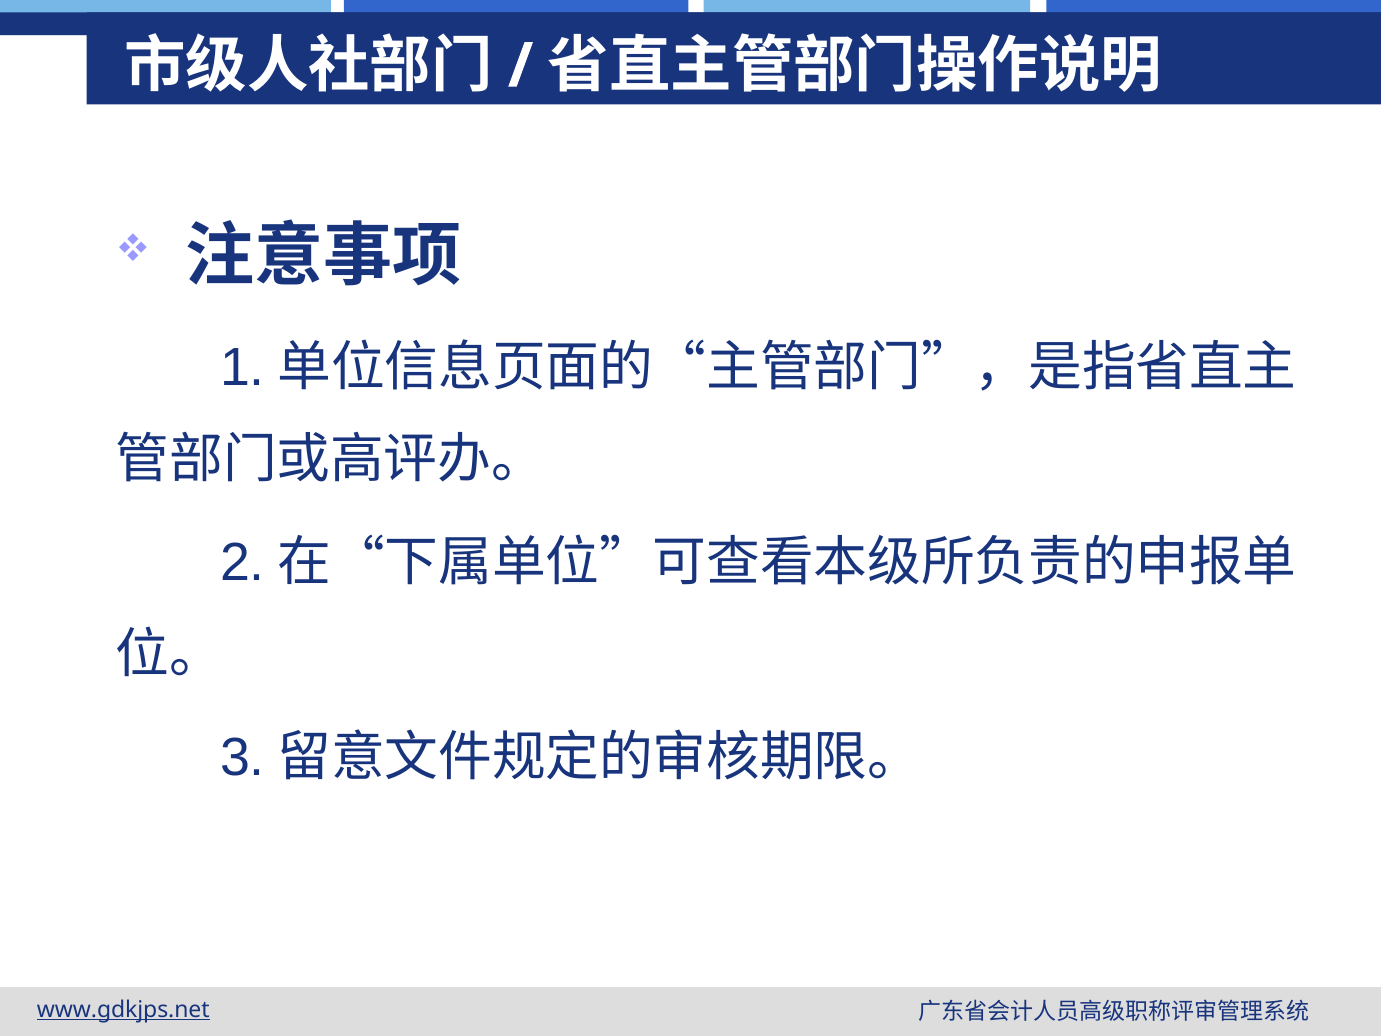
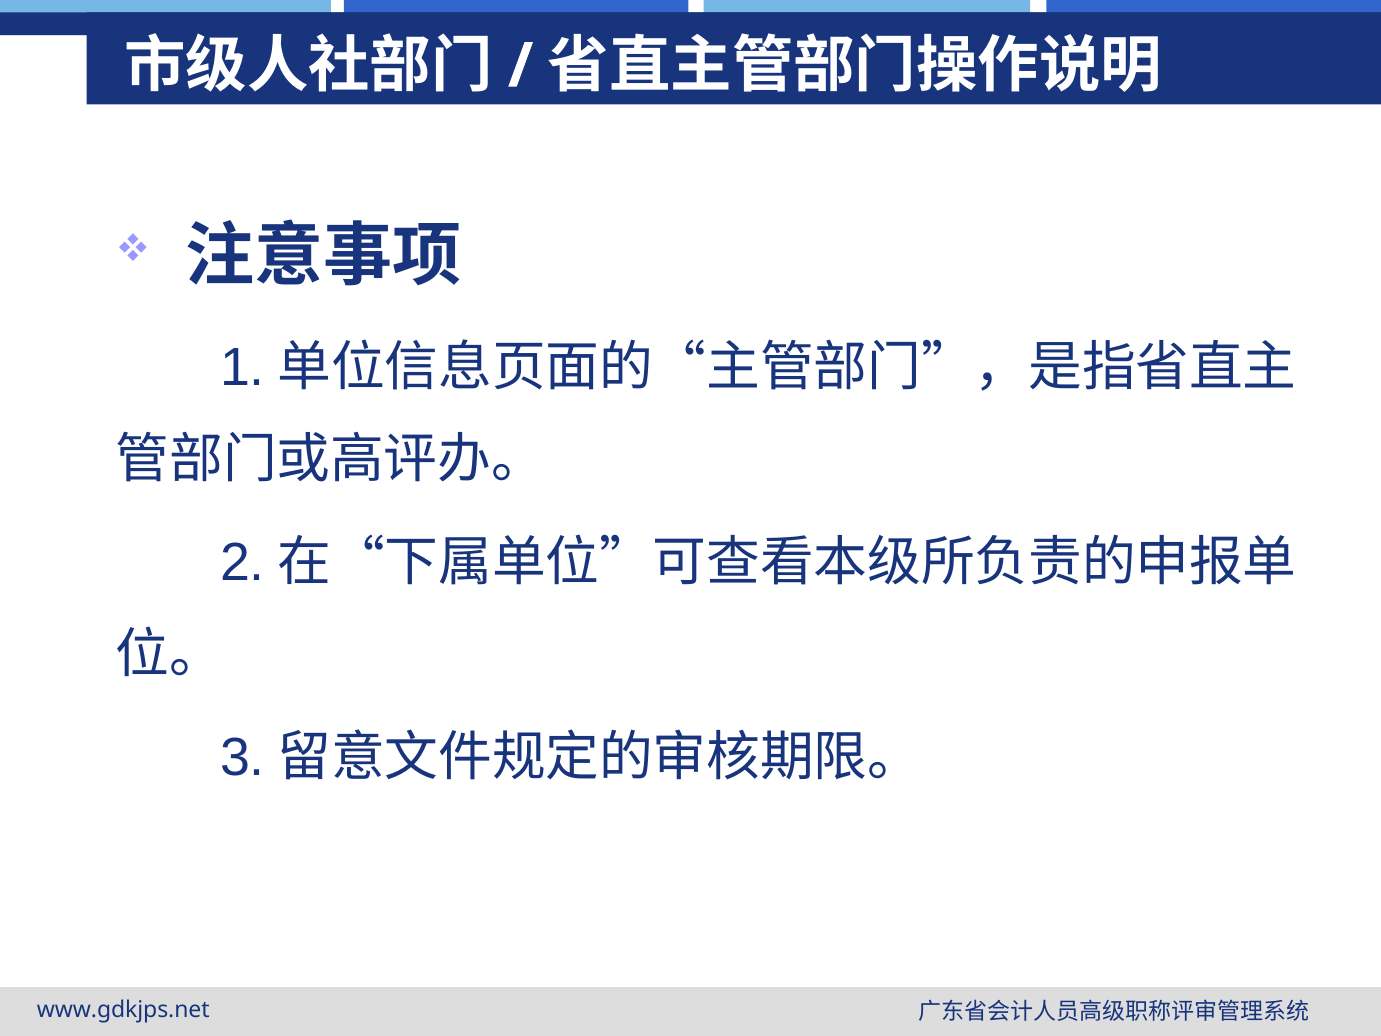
www.gdkjps.net underline: present -> none
